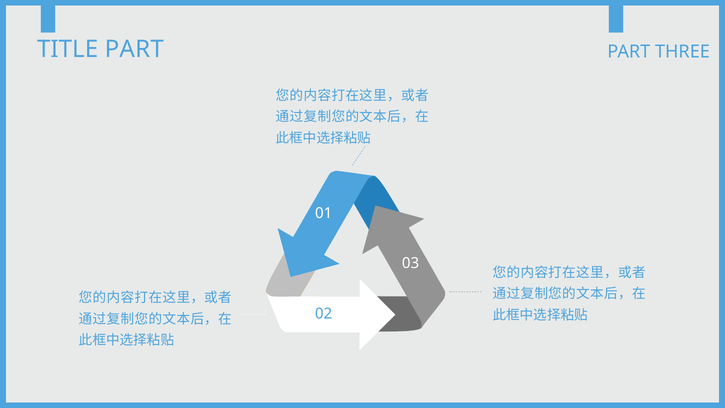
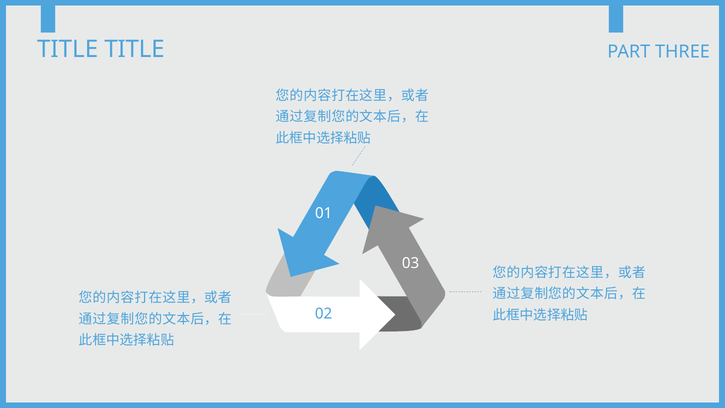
TITLE PART: PART -> TITLE
